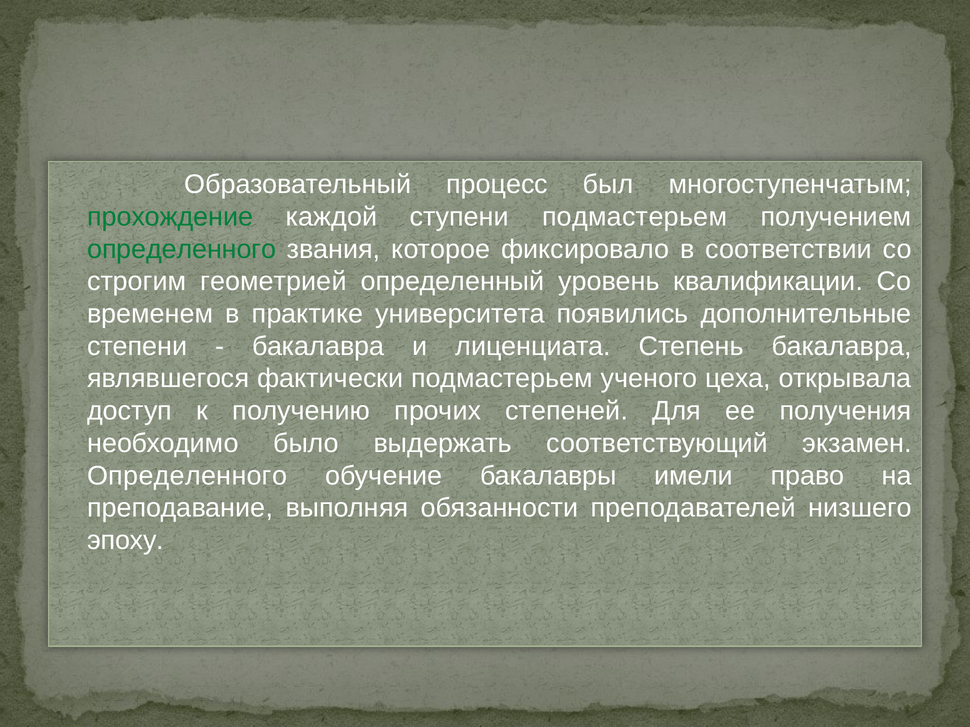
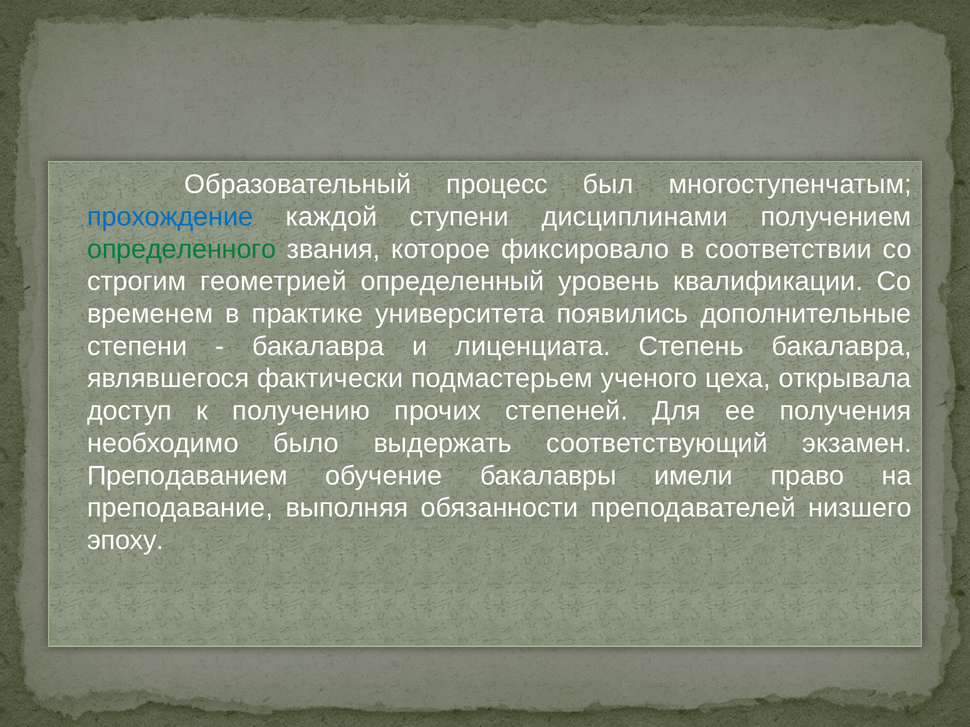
прохождение colour: green -> blue
ступени подмастерьем: подмастерьем -> дисциплинами
Определенного at (187, 476): Определенного -> Преподаванием
